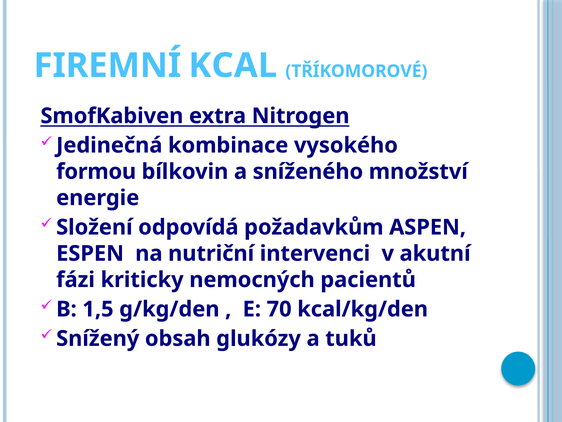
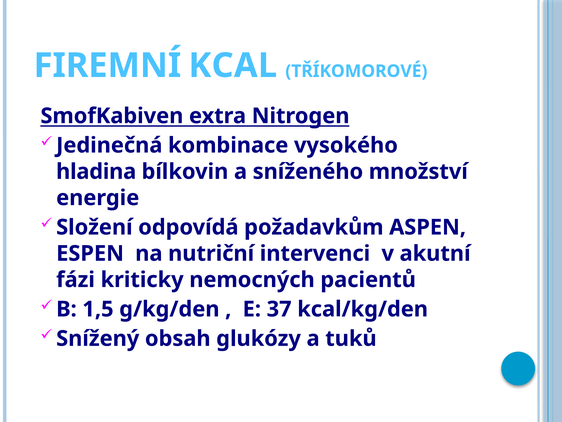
formou: formou -> hladina
70: 70 -> 37
